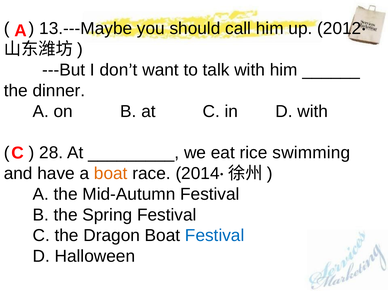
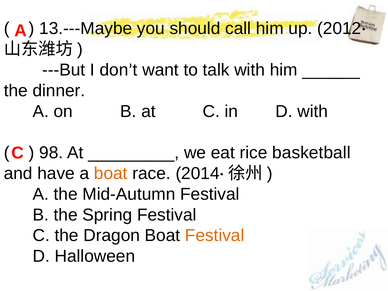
28: 28 -> 98
swimming: swimming -> basketball
Festival at (215, 236) colour: blue -> orange
